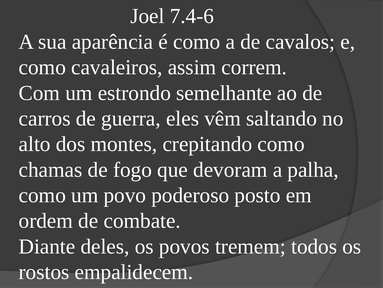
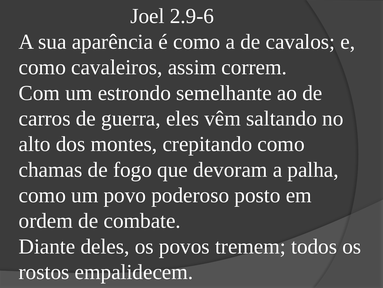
7.4-6: 7.4-6 -> 2.9-6
